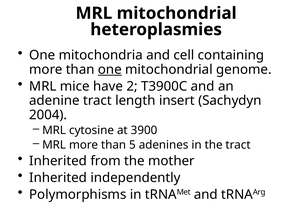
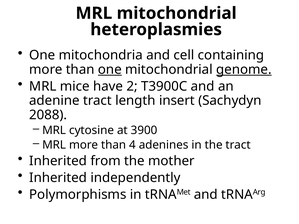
genome underline: none -> present
2004: 2004 -> 2088
5: 5 -> 4
